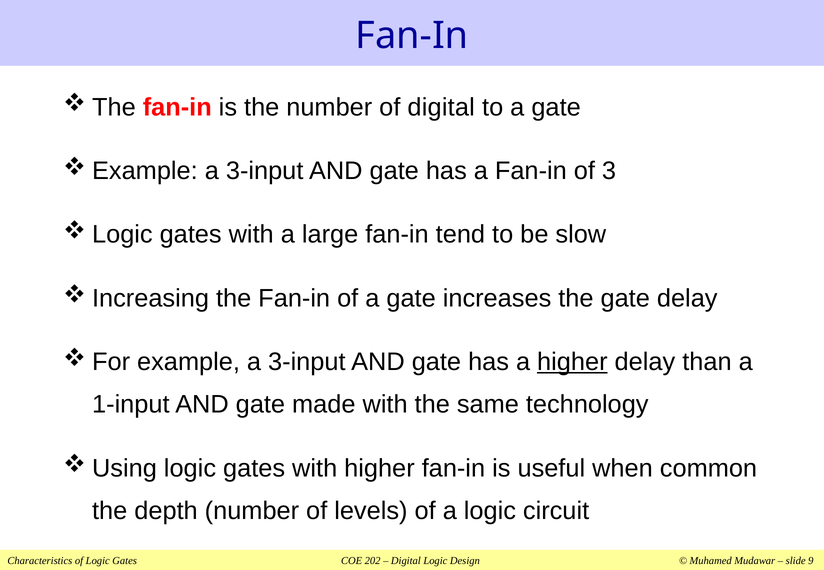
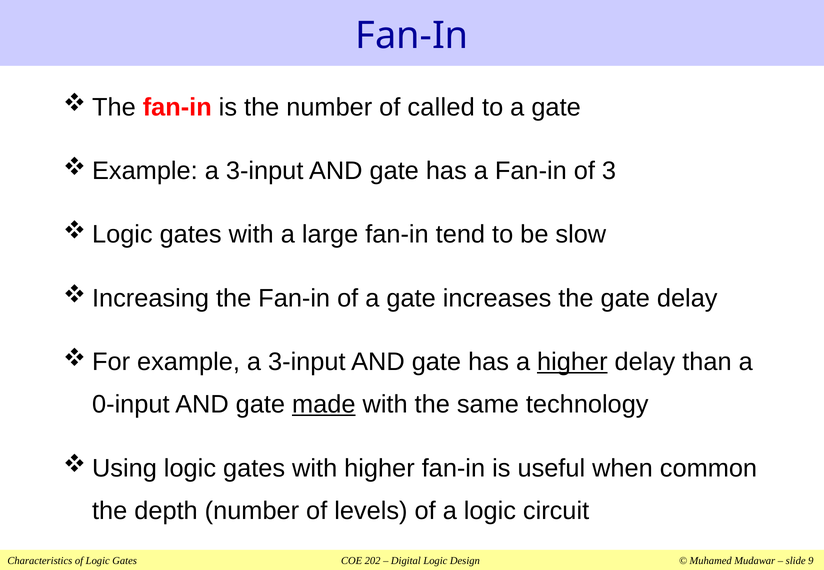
of digital: digital -> called
1-input: 1-input -> 0-input
made underline: none -> present
